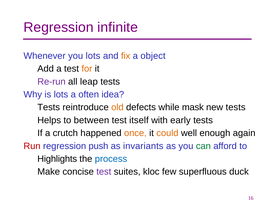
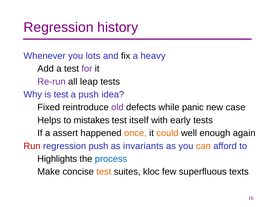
infinite: infinite -> history
fix colour: orange -> black
object: object -> heavy
for colour: orange -> purple
is lots: lots -> test
a often: often -> push
Tests at (49, 108): Tests -> Fixed
old colour: orange -> purple
mask: mask -> panic
new tests: tests -> case
between: between -> mistakes
crutch: crutch -> assert
can colour: green -> orange
test at (104, 172) colour: purple -> orange
duck: duck -> texts
